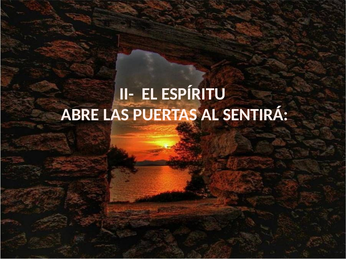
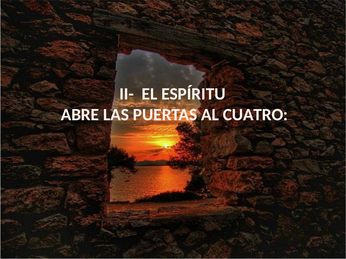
SENTIRÁ: SENTIRÁ -> CUATRO
